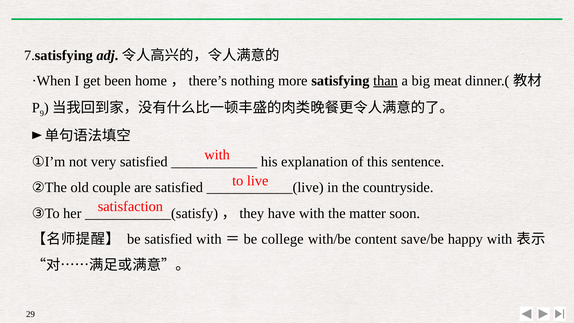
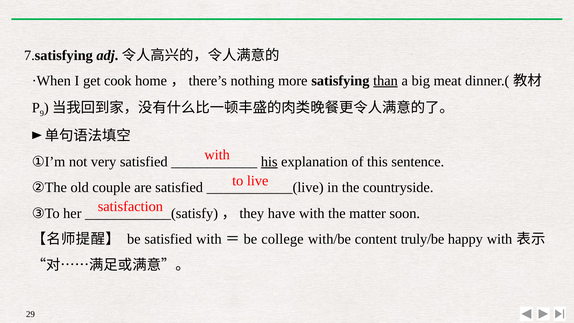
been: been -> cook
his underline: none -> present
save/be: save/be -> truly/be
